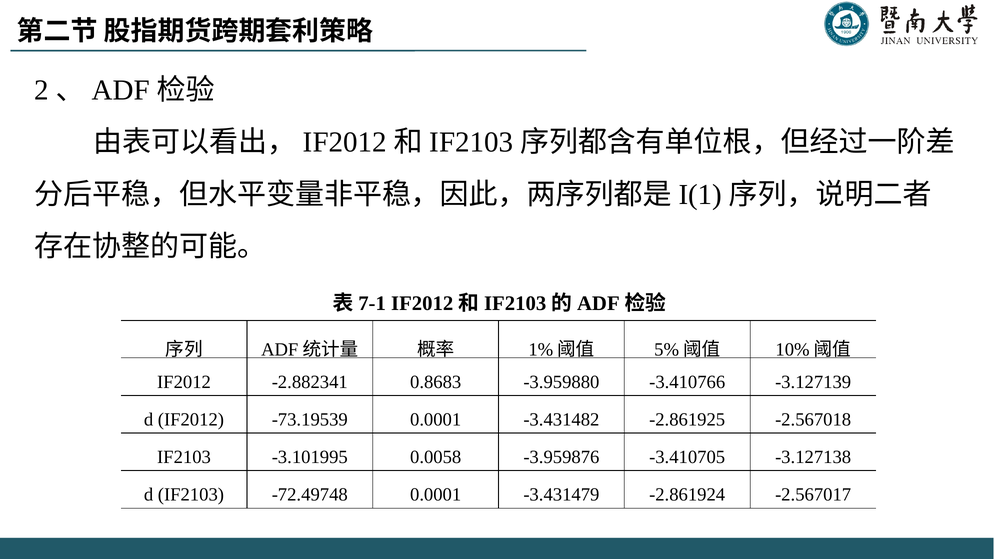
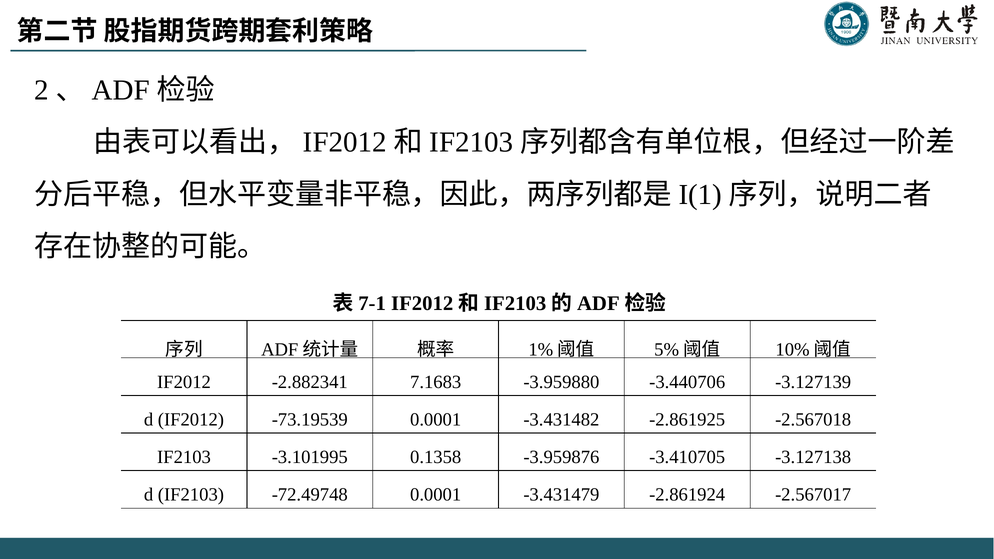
0.8683: 0.8683 -> 7.1683
-3.410766: -3.410766 -> -3.440706
0.0058: 0.0058 -> 0.1358
